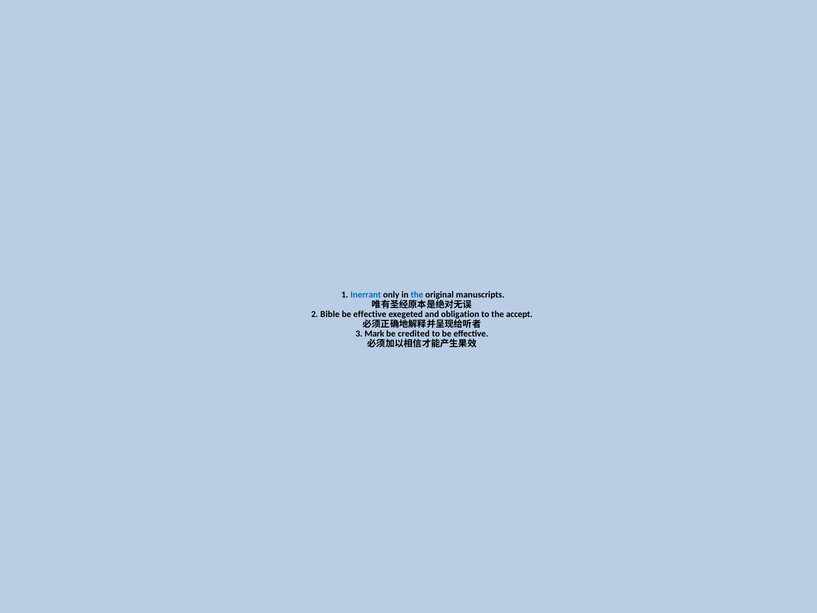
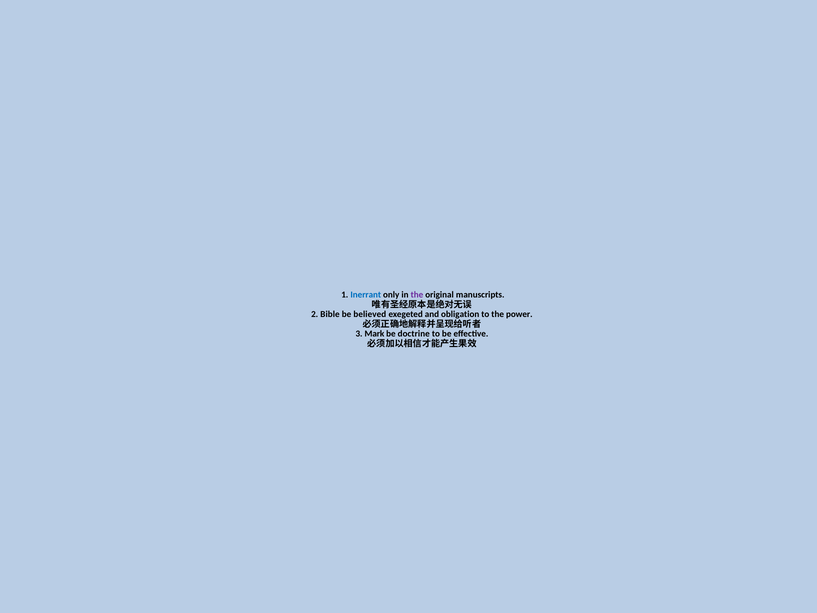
the at (417, 295) colour: blue -> purple
effective at (370, 314): effective -> believed
accept: accept -> power
credited: credited -> doctrine
